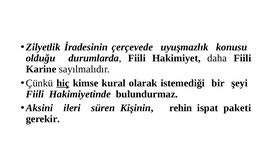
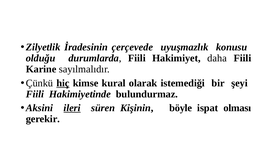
ileri underline: none -> present
rehin: rehin -> böyle
paketi: paketi -> olması
